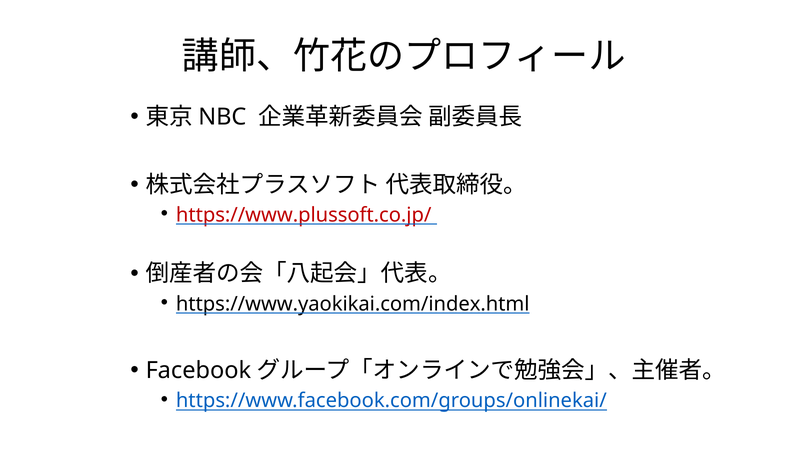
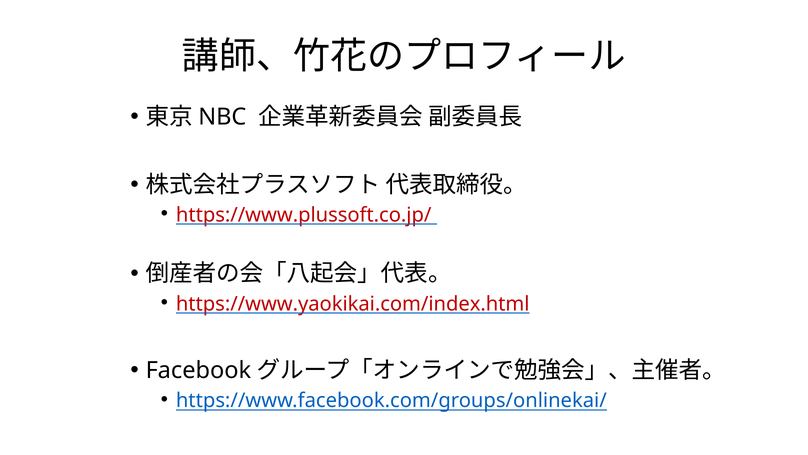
https://www.yaokikai.com/index.html colour: black -> red
